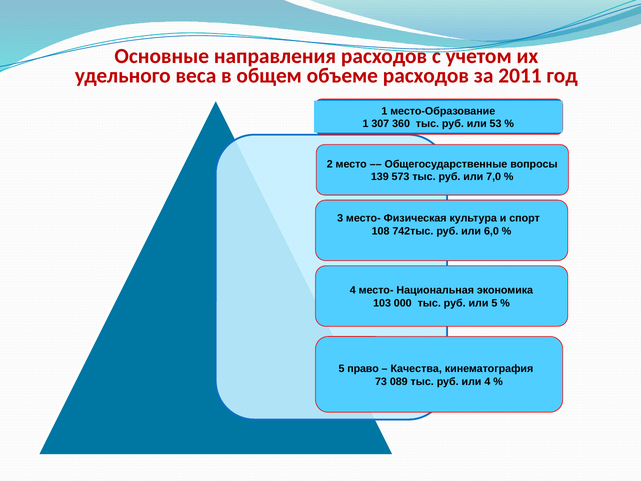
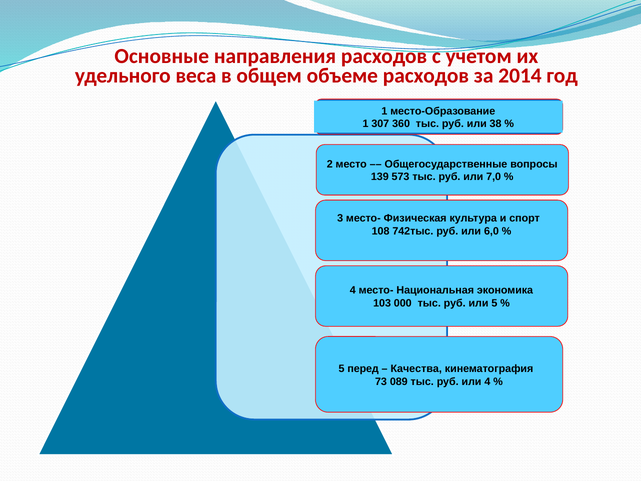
2011: 2011 -> 2014
53: 53 -> 38
право: право -> перед
